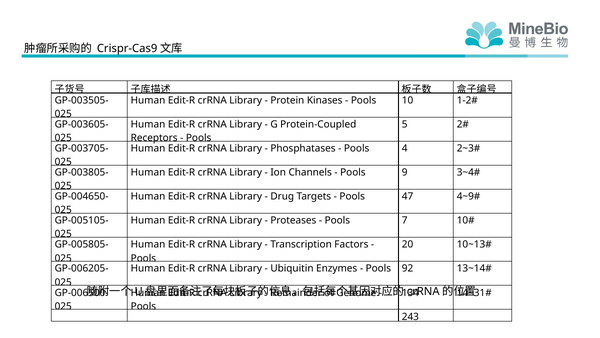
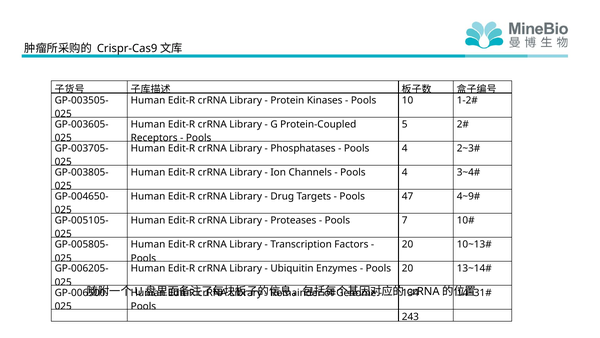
9 at (405, 172): 9 -> 4
92 at (408, 268): 92 -> 20
